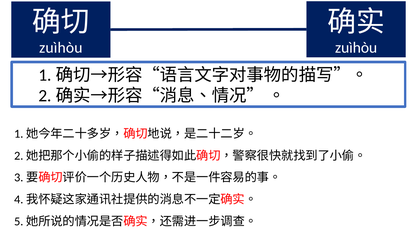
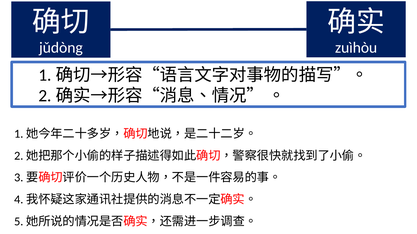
zuìhòu at (61, 48): zuìhòu -> jǔdòng
